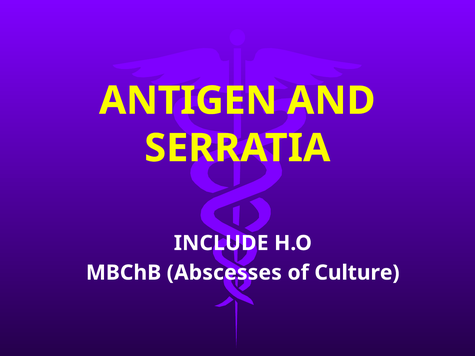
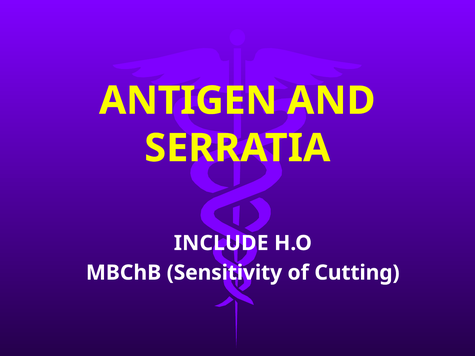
Abscesses: Abscesses -> Sensitivity
Culture: Culture -> Cutting
